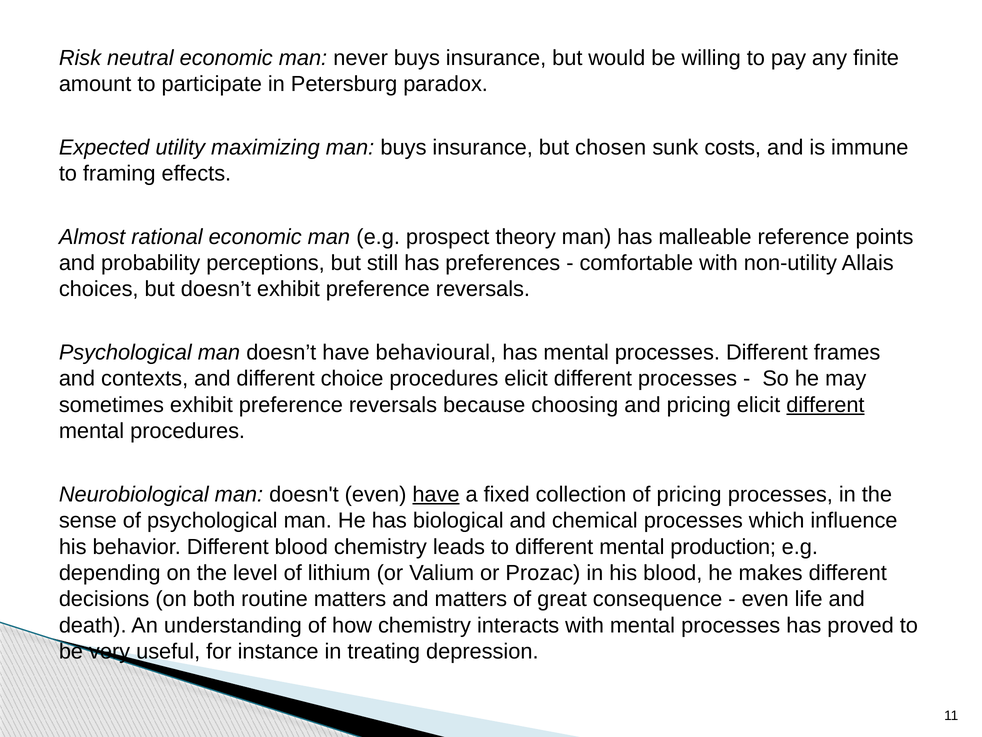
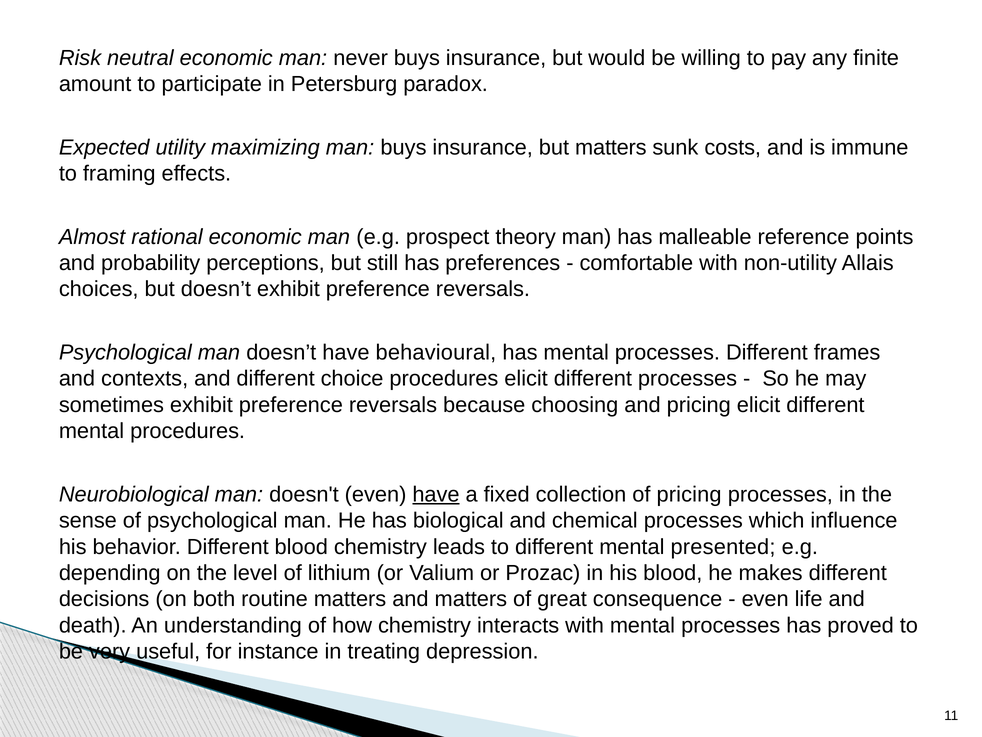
but chosen: chosen -> matters
different at (825, 405) underline: present -> none
production: production -> presented
